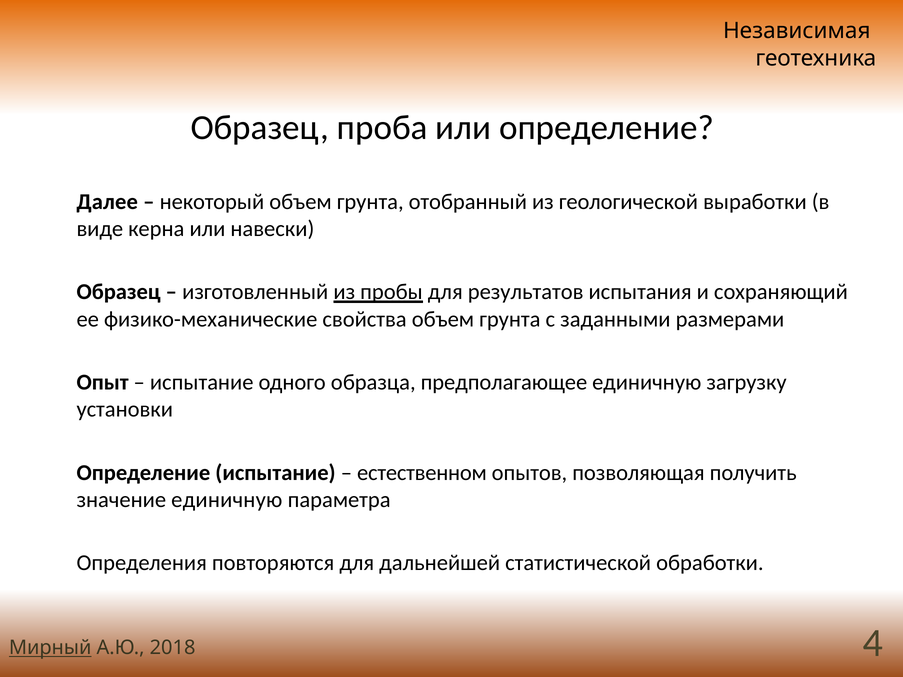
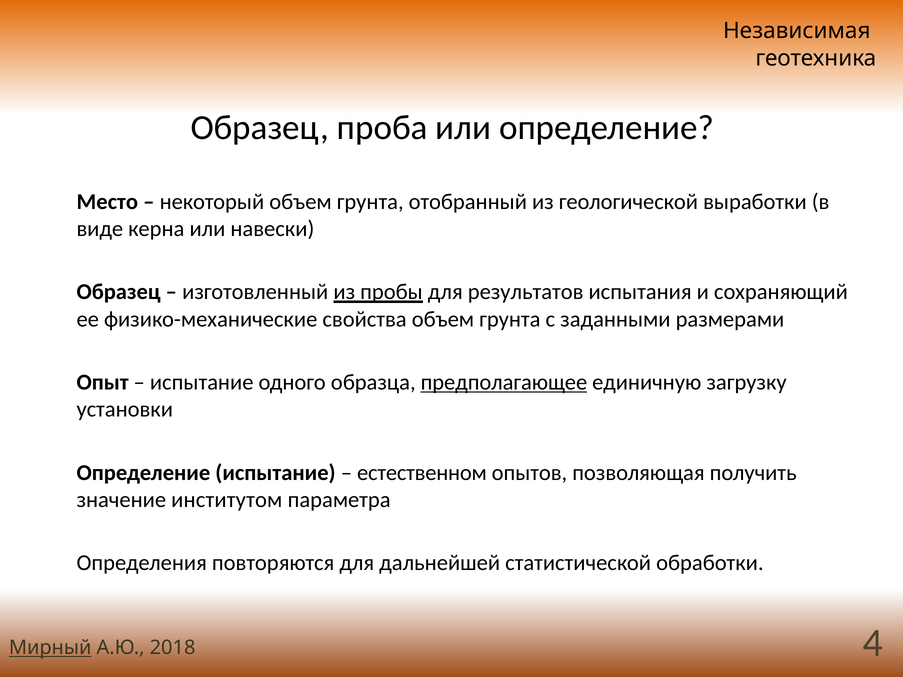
Далее: Далее -> Место
предполагающее underline: none -> present
значение единичную: единичную -> институтом
